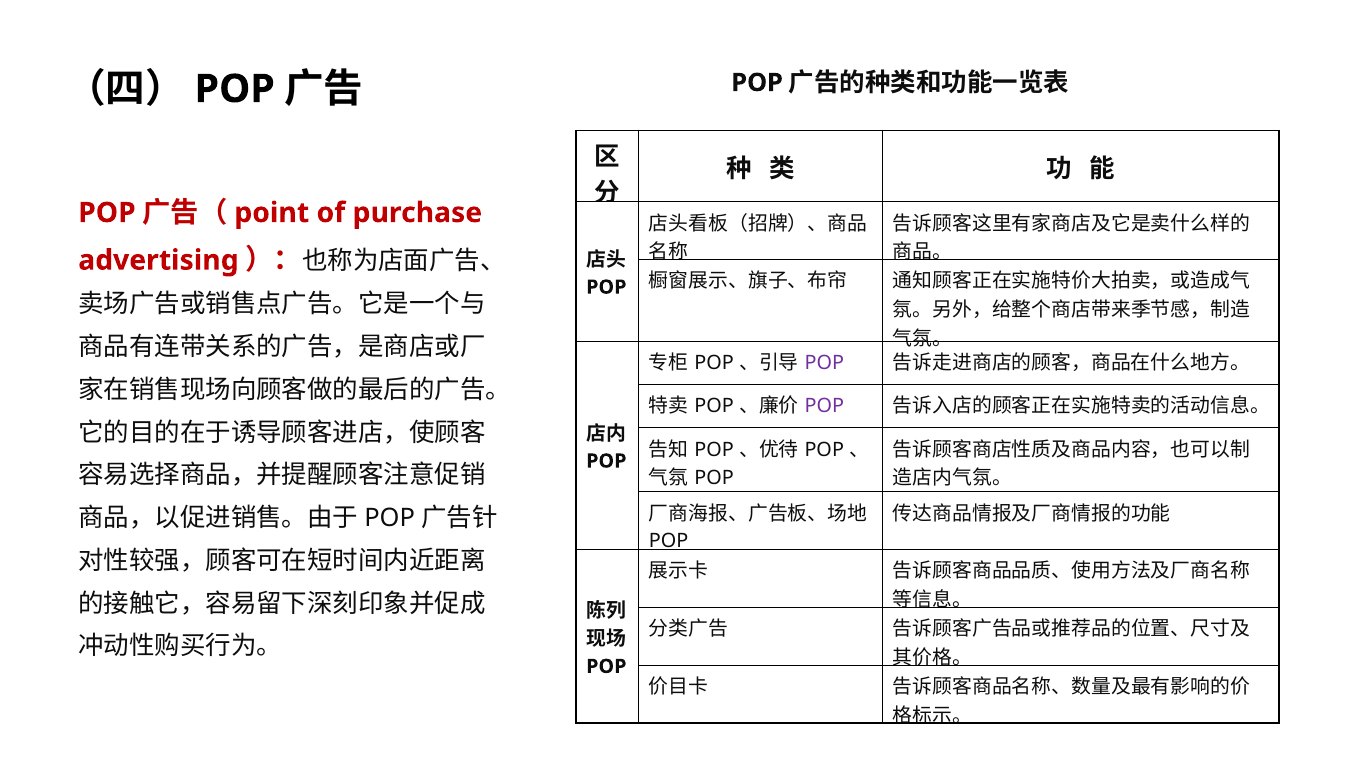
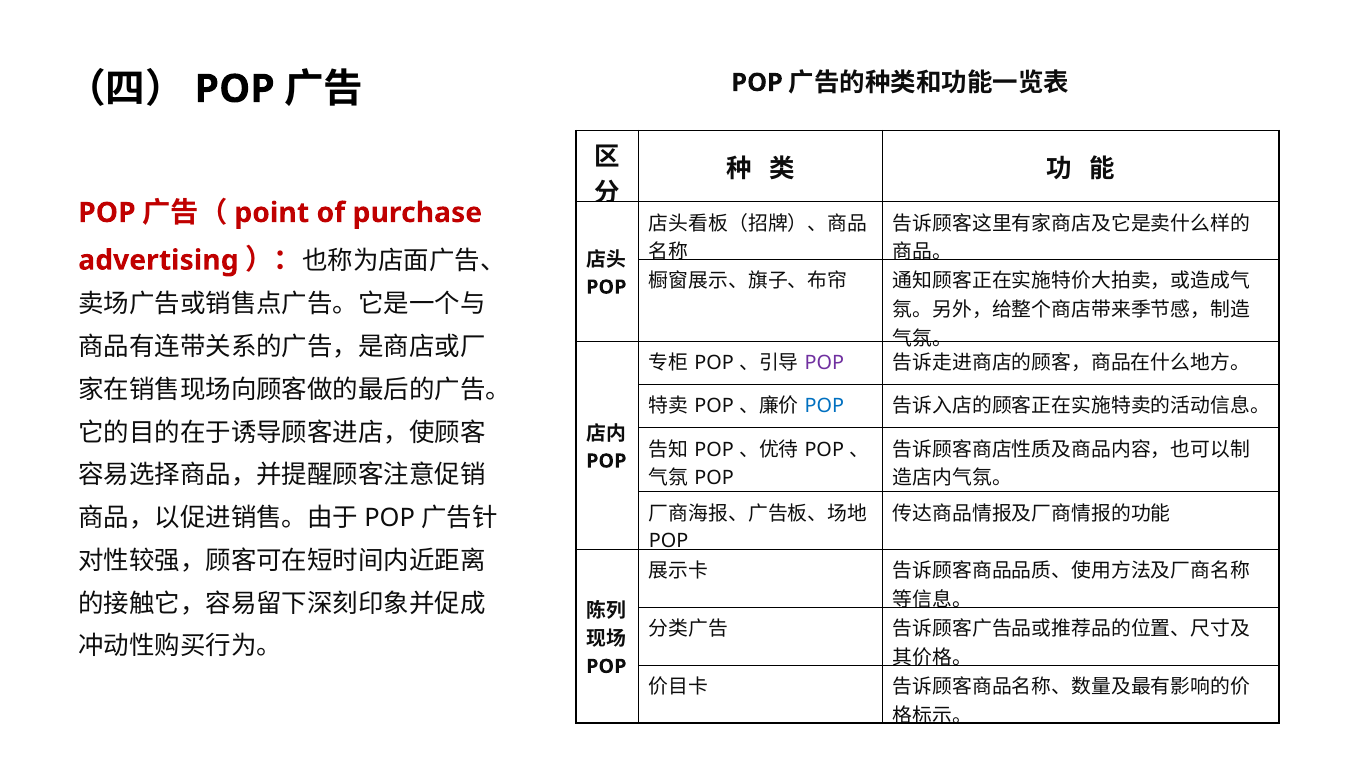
POP at (824, 406) colour: purple -> blue
